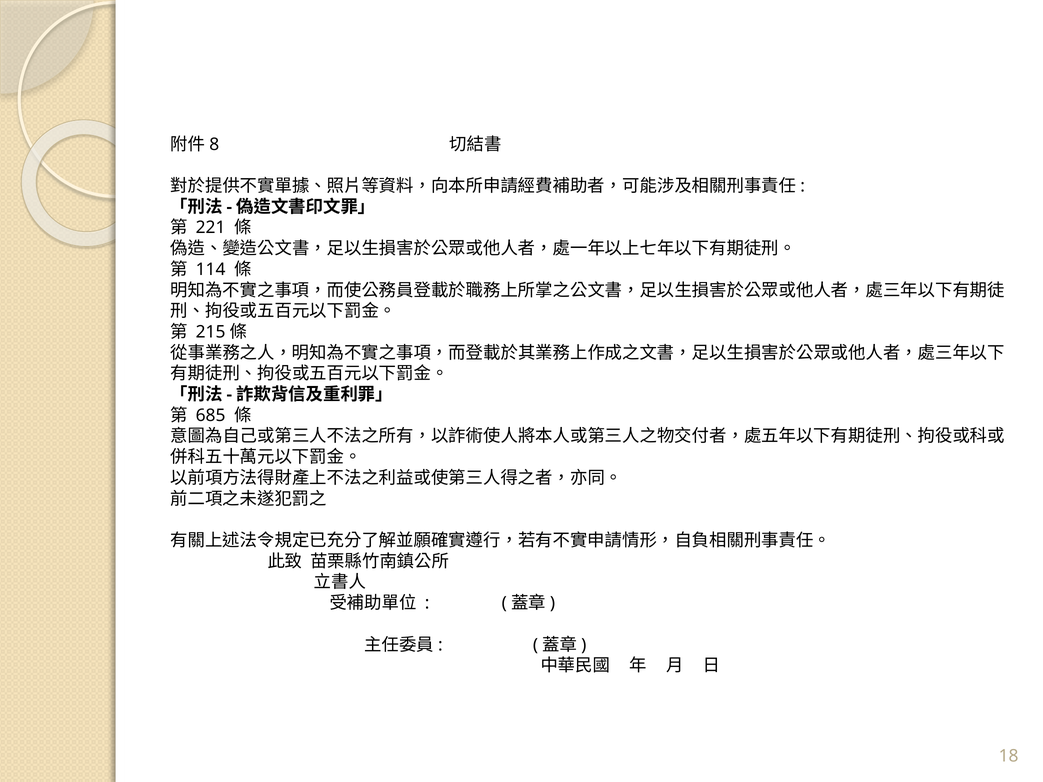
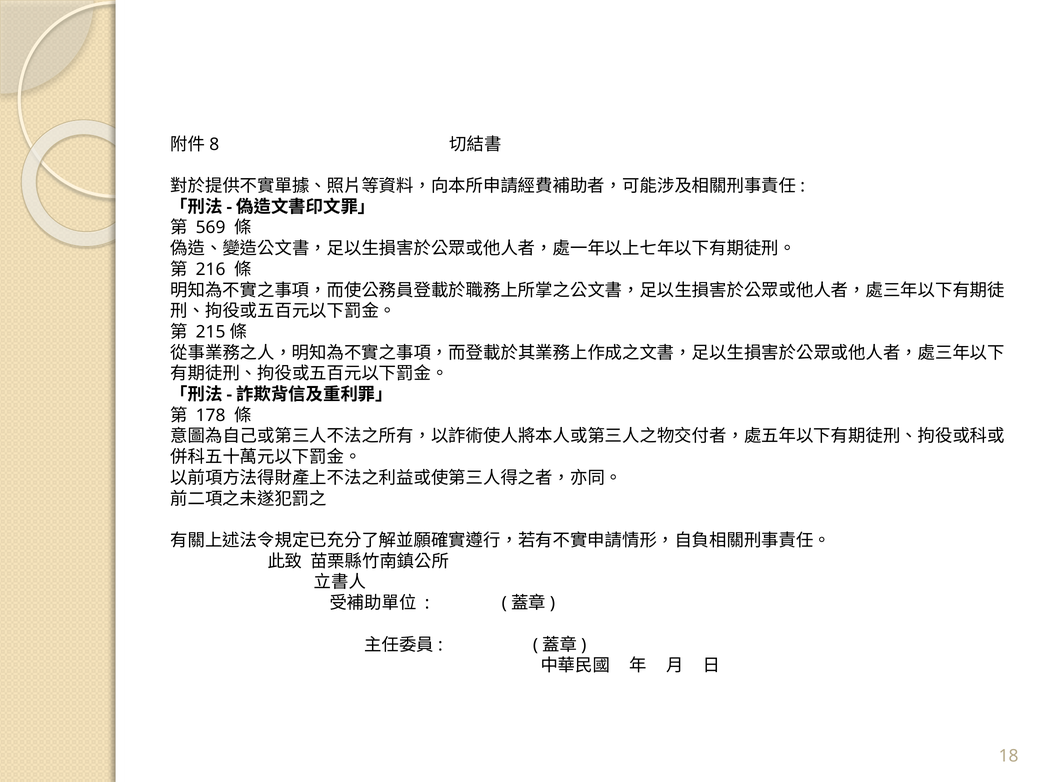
221: 221 -> 569
114: 114 -> 216
685: 685 -> 178
